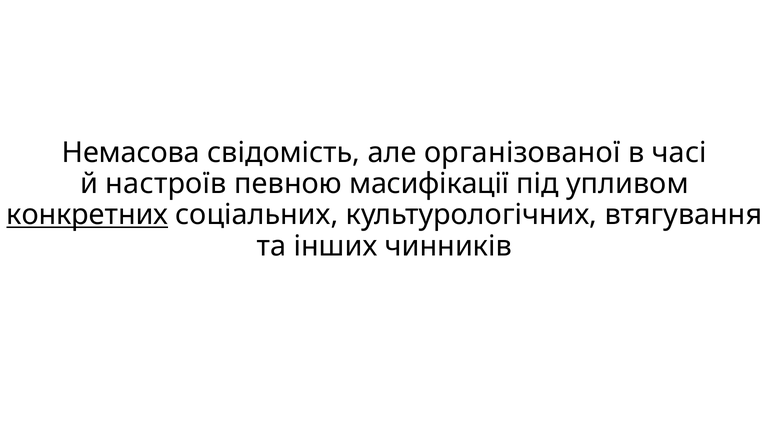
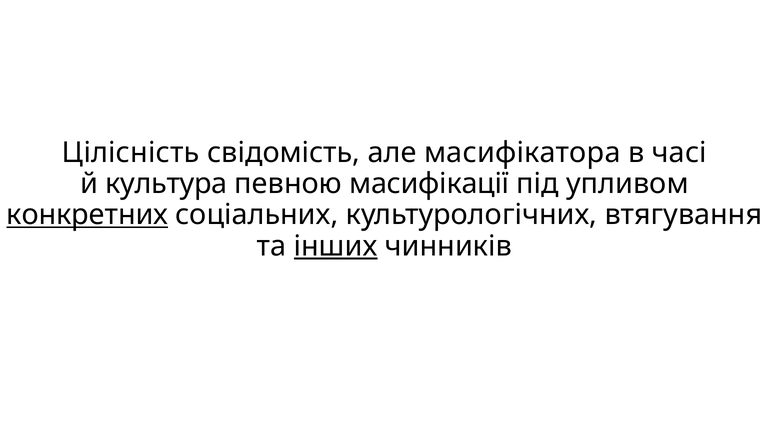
Немасова: Немасова -> Цілісність
організованої: організованої -> масифікатора
настроїв: настроїв -> культура
інших underline: none -> present
